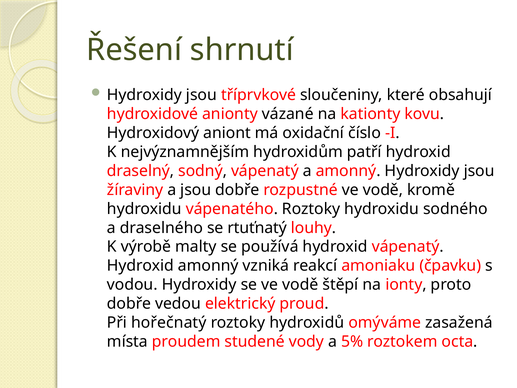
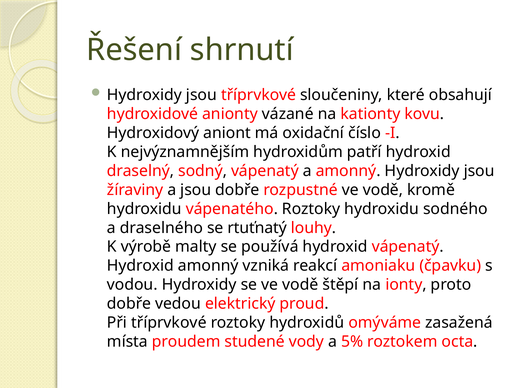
Při hořečnatý: hořečnatý -> tříprvkové
